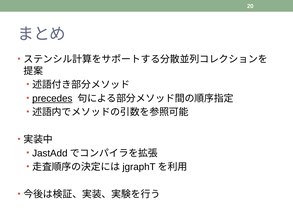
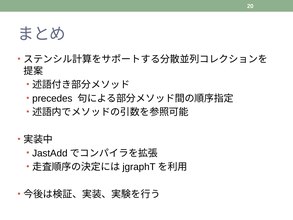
precedes underline: present -> none
